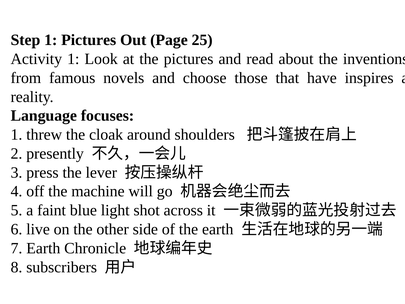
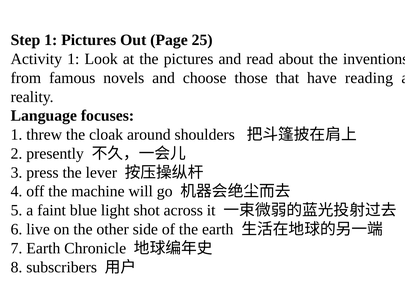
inspires: inspires -> reading
